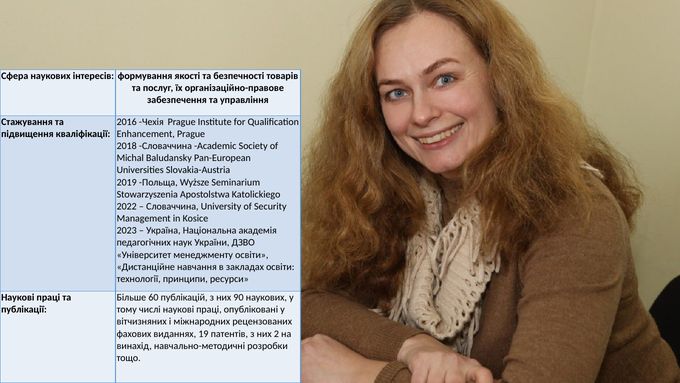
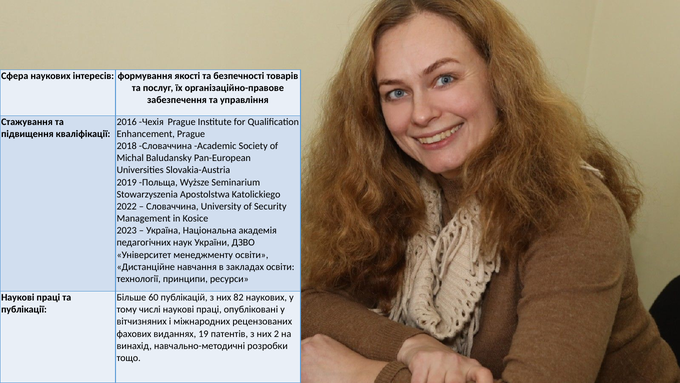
90: 90 -> 82
